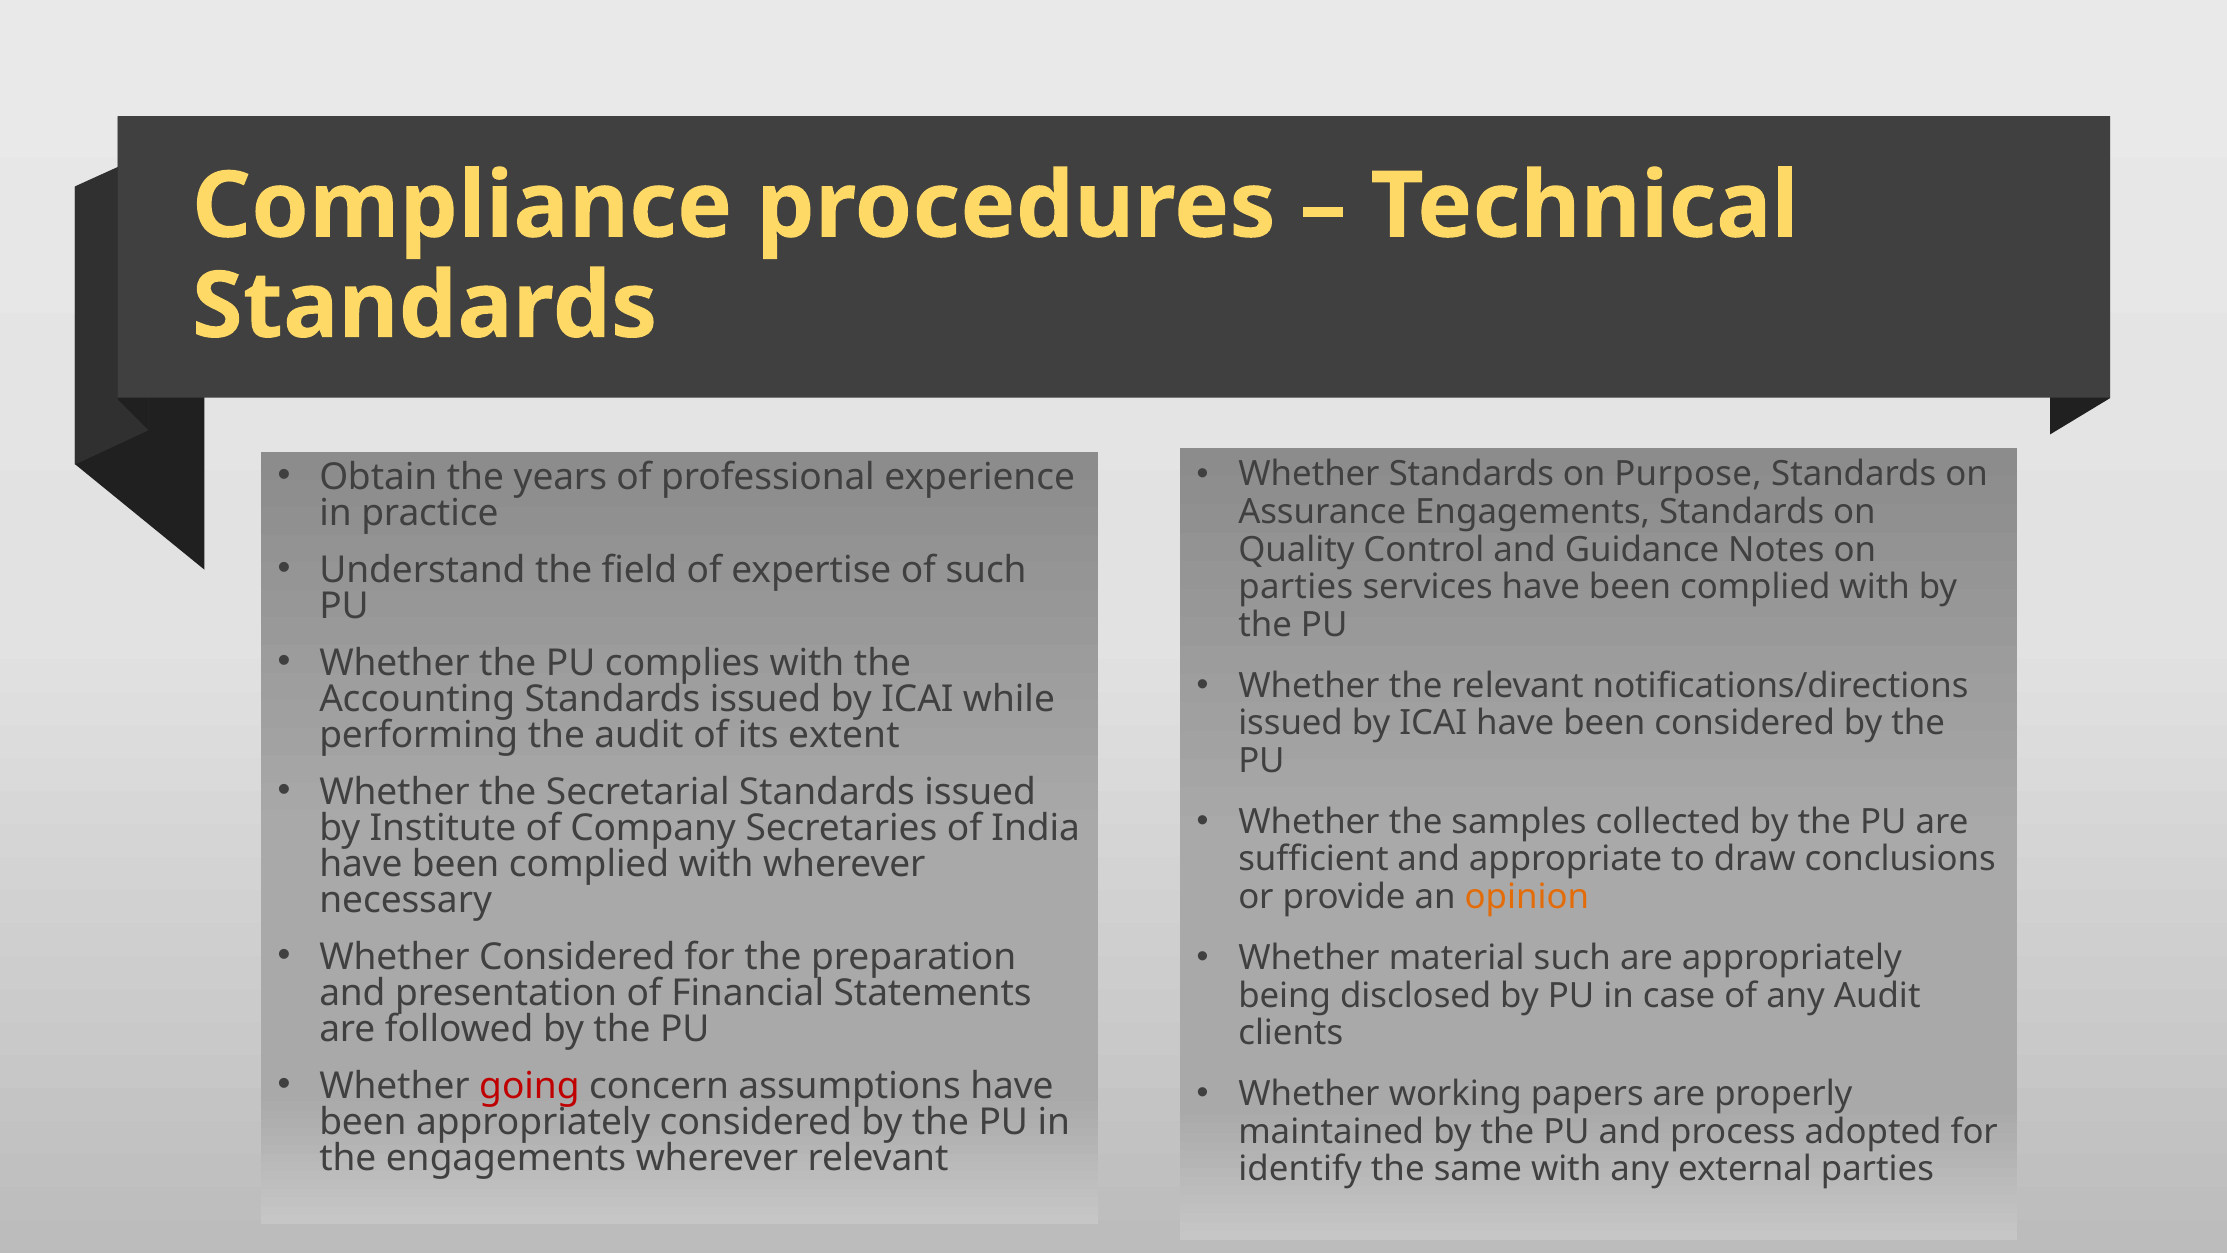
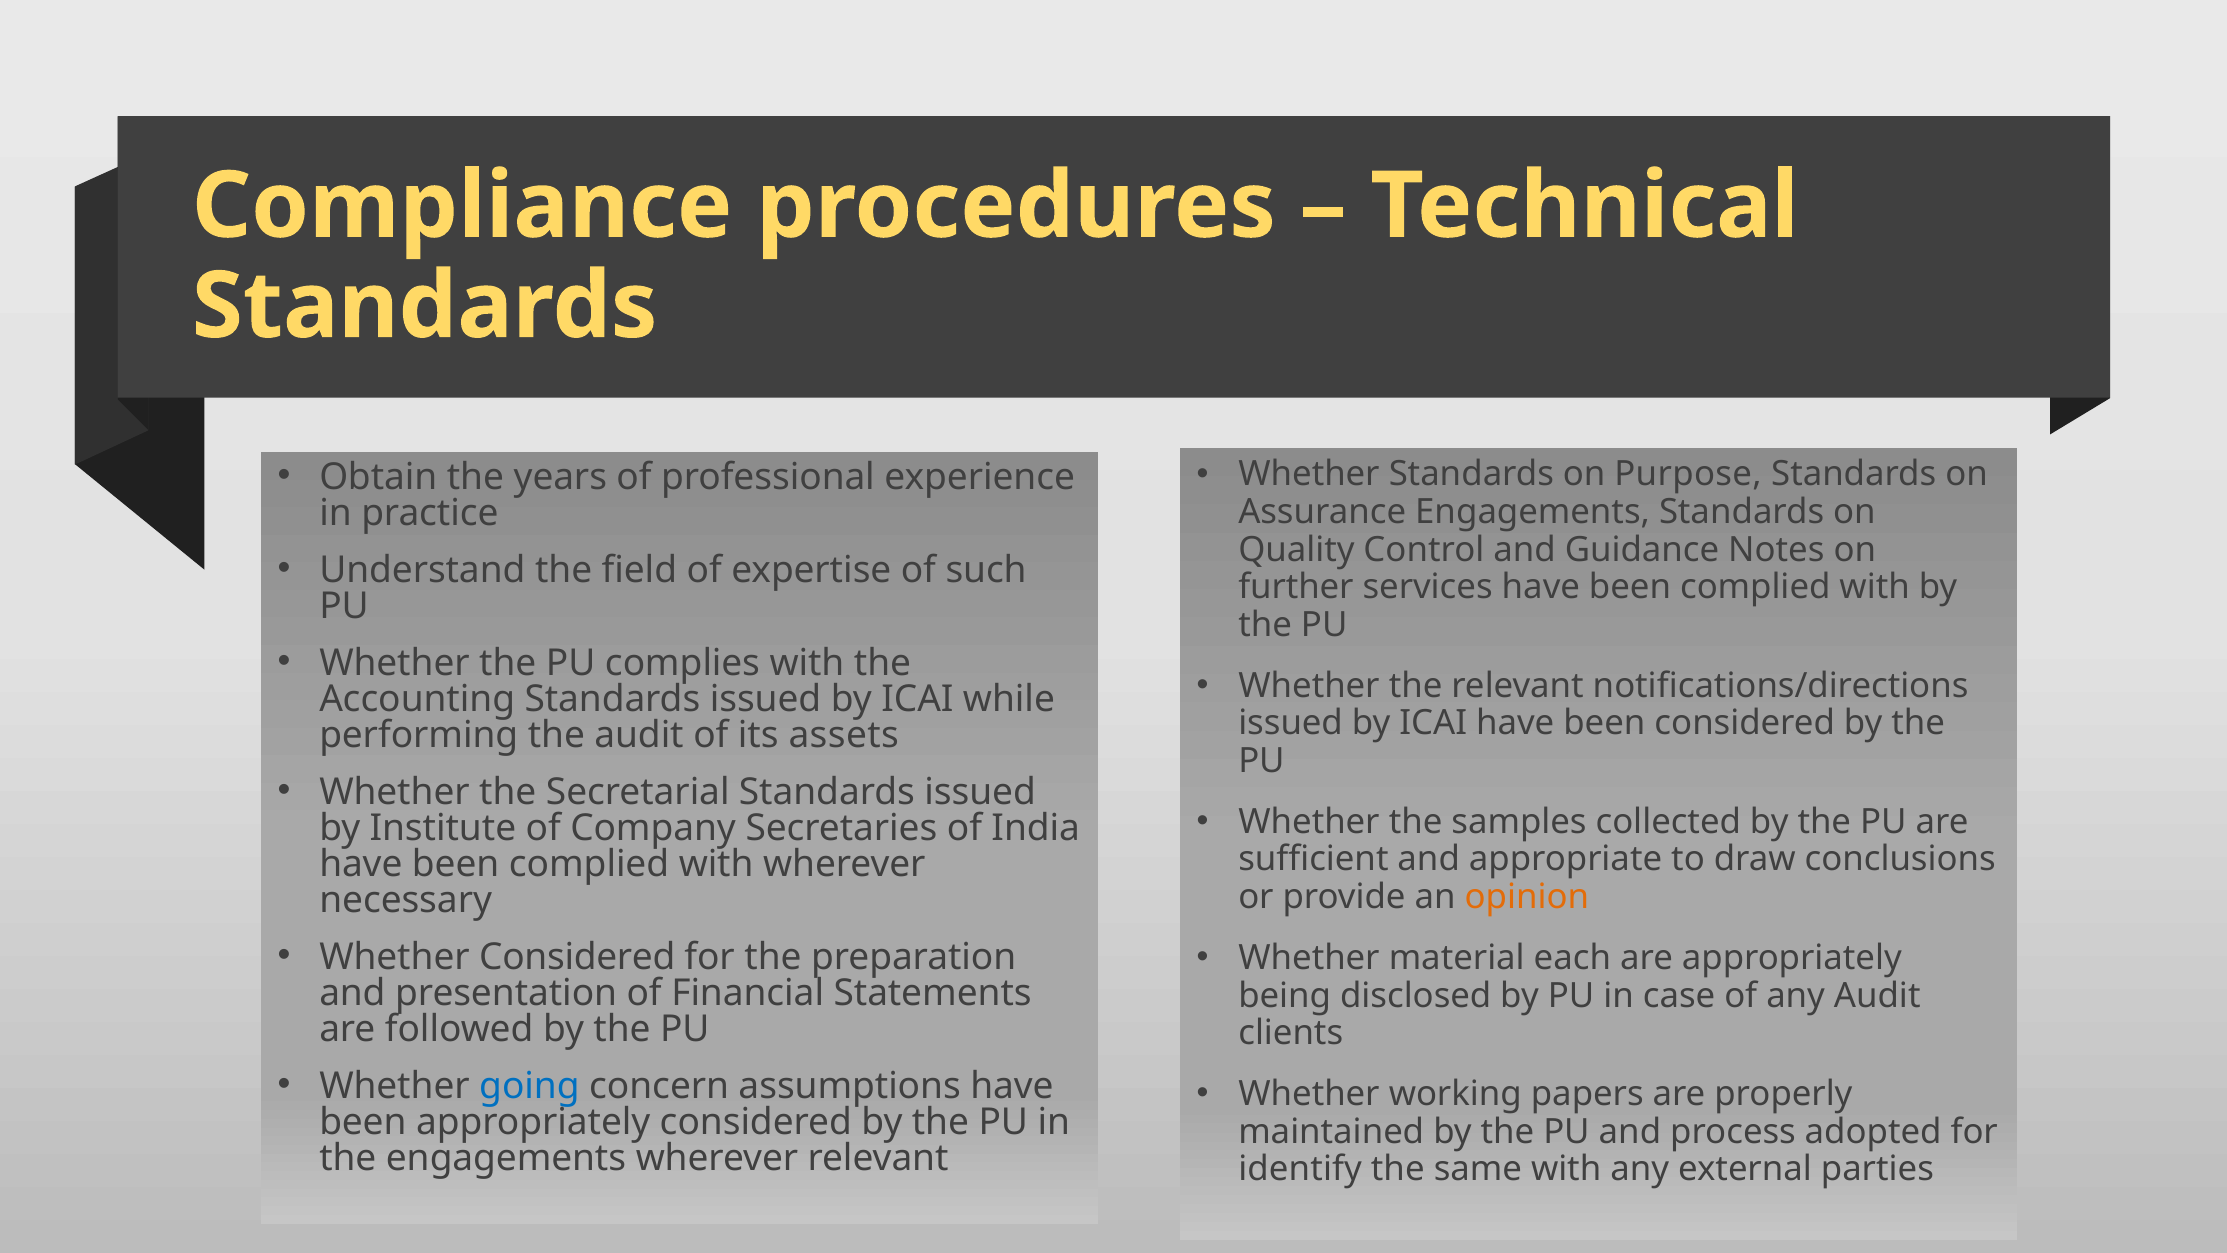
parties at (1296, 587): parties -> further
extent: extent -> assets
material such: such -> each
going colour: red -> blue
